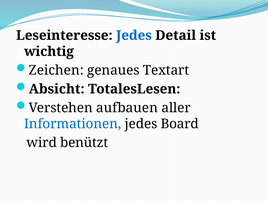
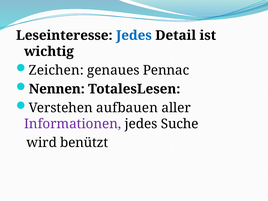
Textart: Textart -> Pennac
Absicht: Absicht -> Nennen
Informationen colour: blue -> purple
Board: Board -> Suche
